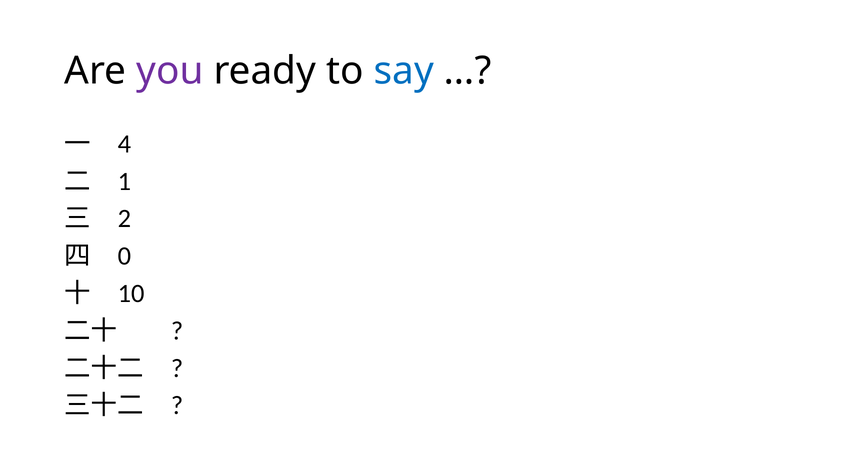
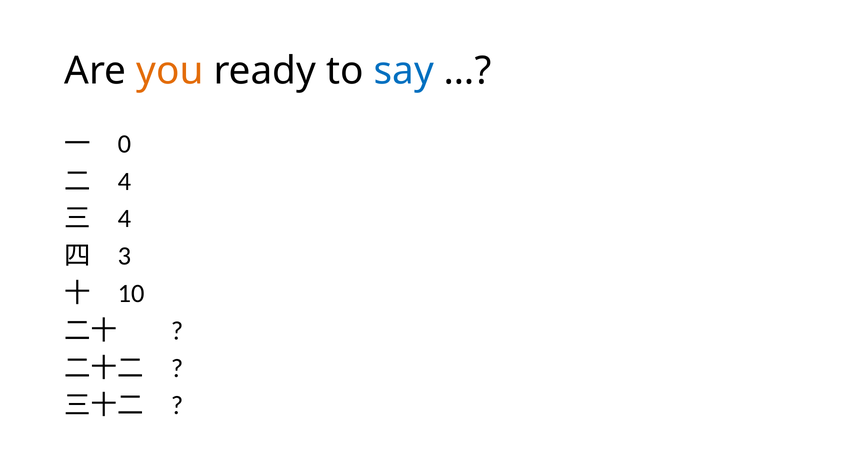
you colour: purple -> orange
4: 4 -> 0
1 at (124, 181): 1 -> 4
2 at (124, 219): 2 -> 4
0: 0 -> 3
